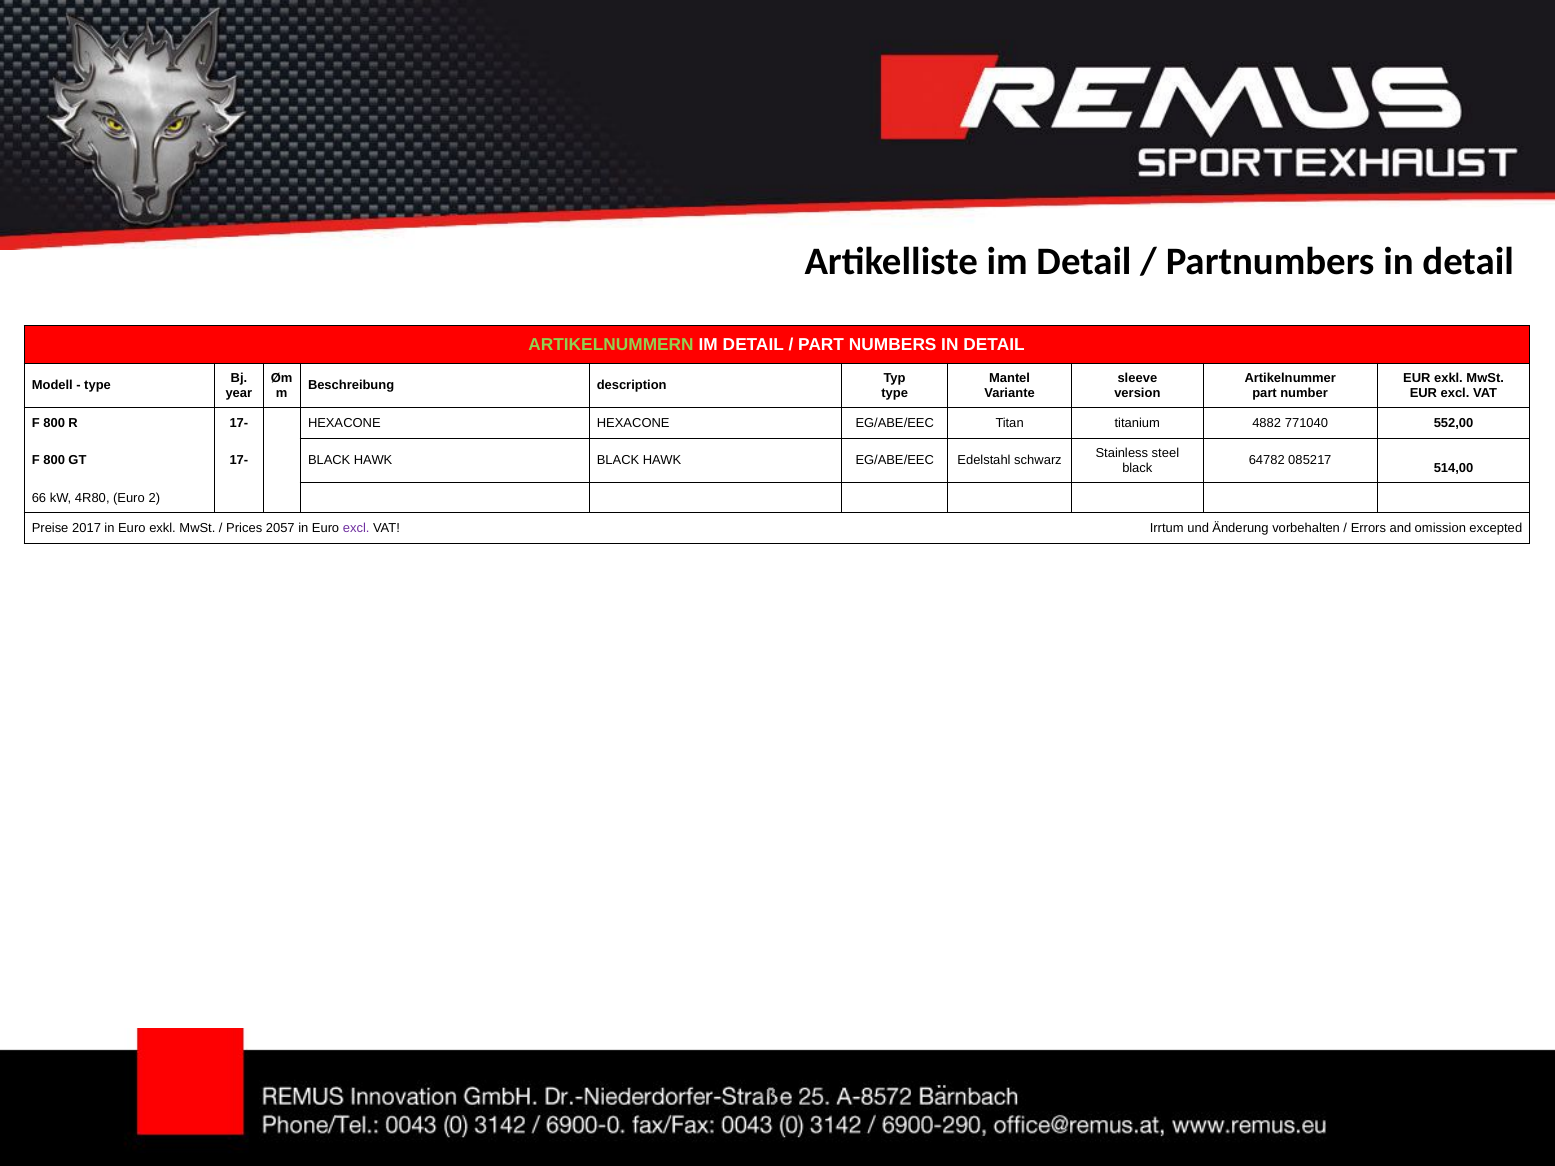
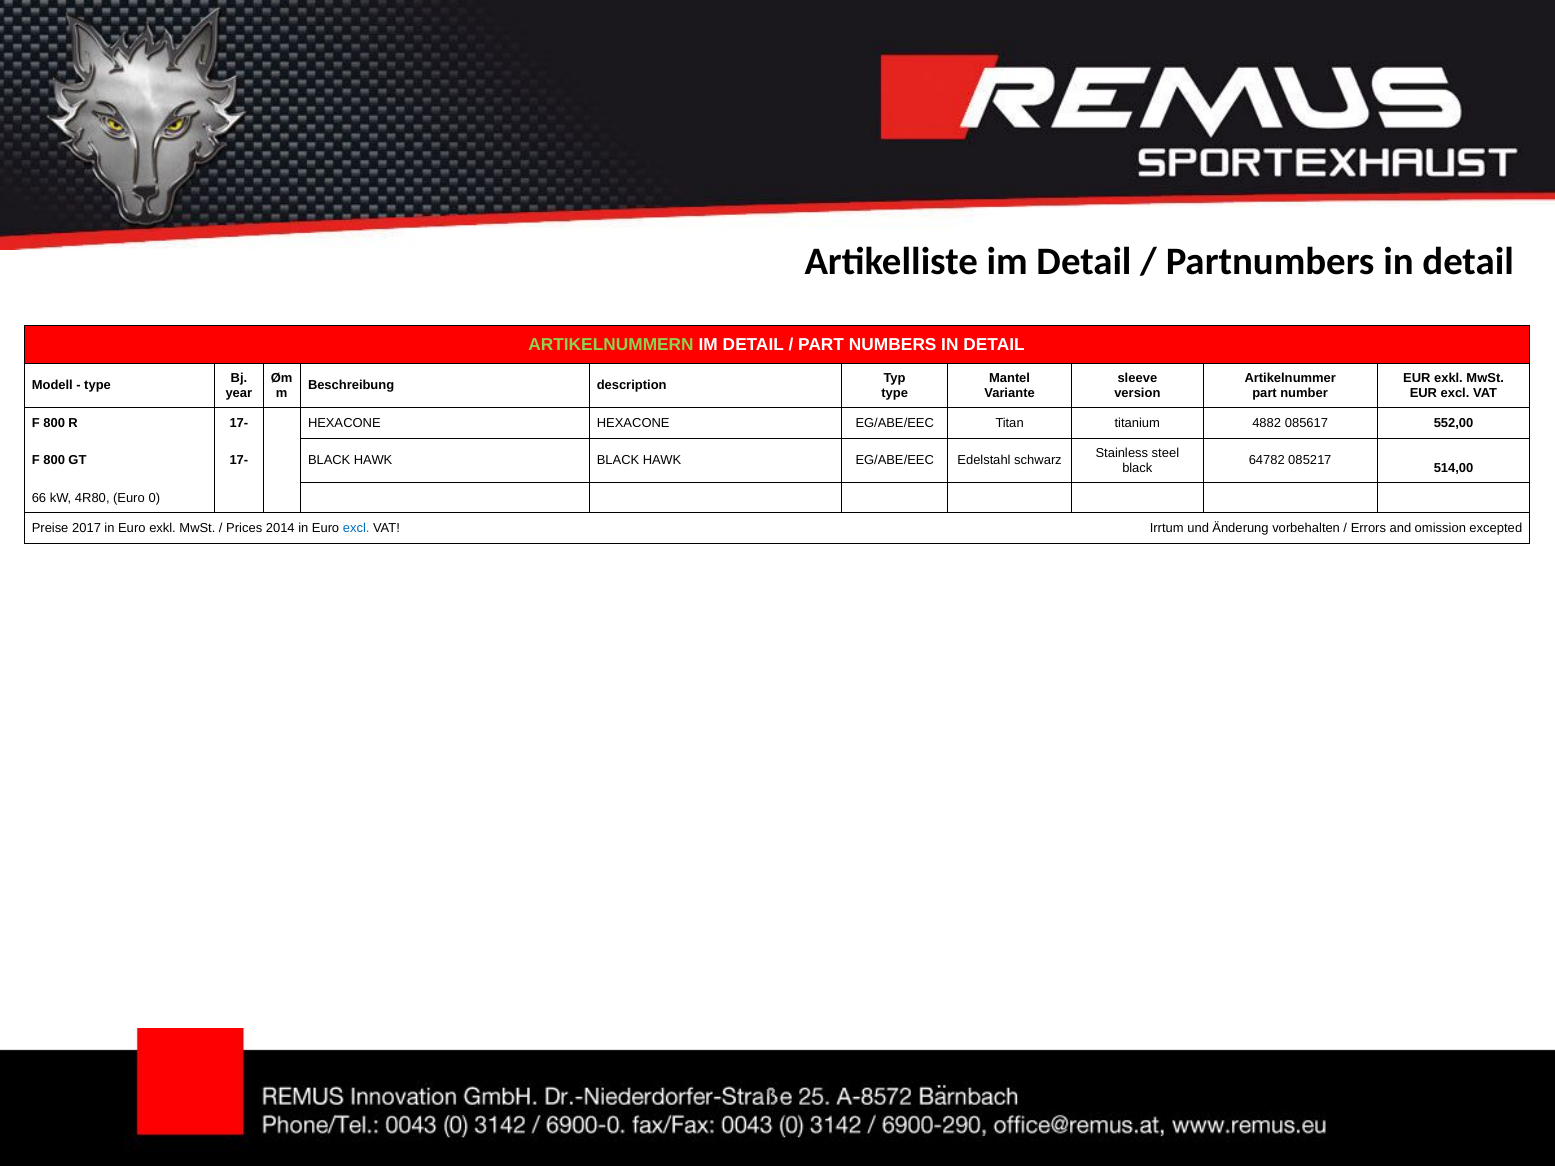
771040: 771040 -> 085617
2: 2 -> 0
2057: 2057 -> 2014
excl at (356, 528) colour: purple -> blue
